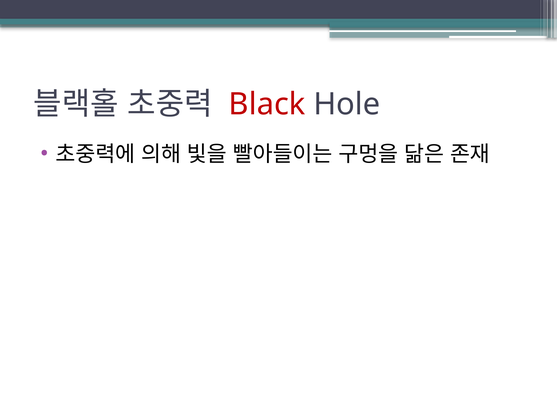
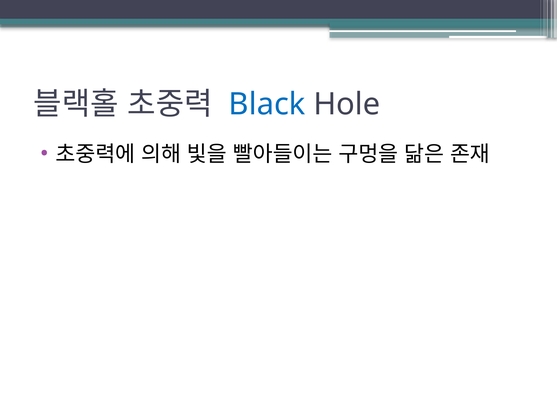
Black colour: red -> blue
